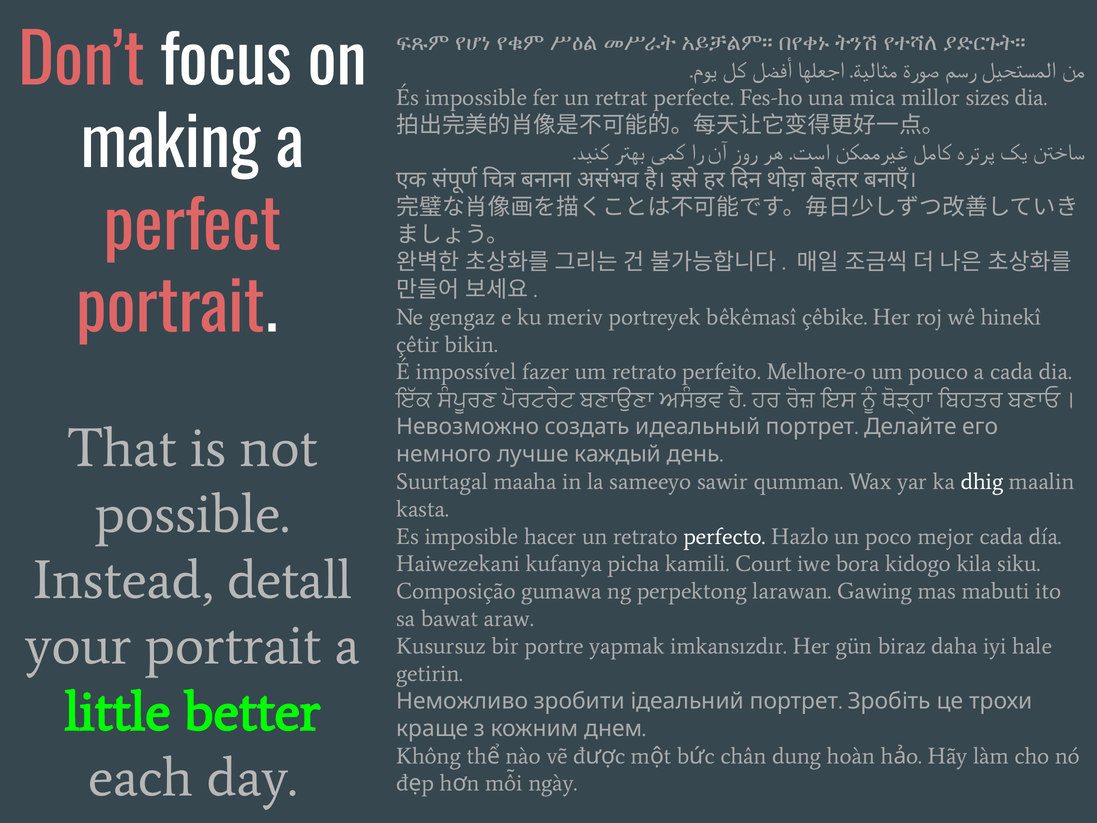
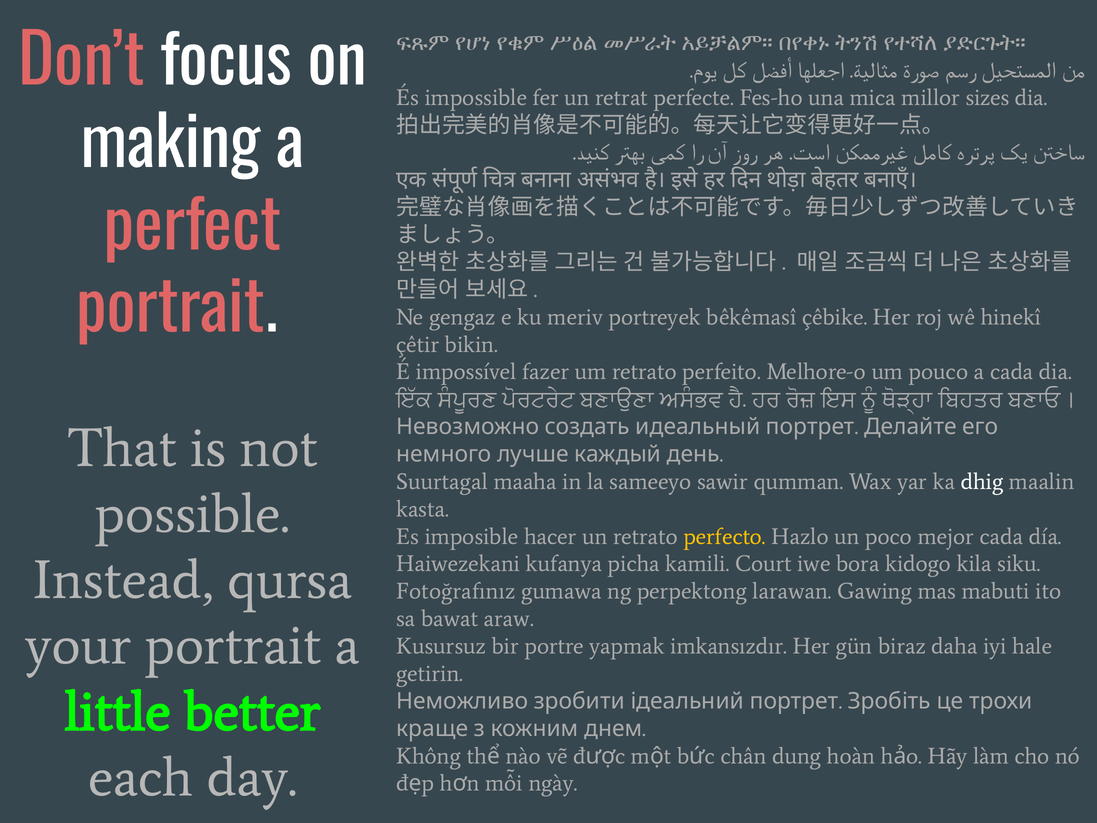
perfecto colour: white -> yellow
detall: detall -> qursa
Composição: Composição -> Fotoğrafınız
